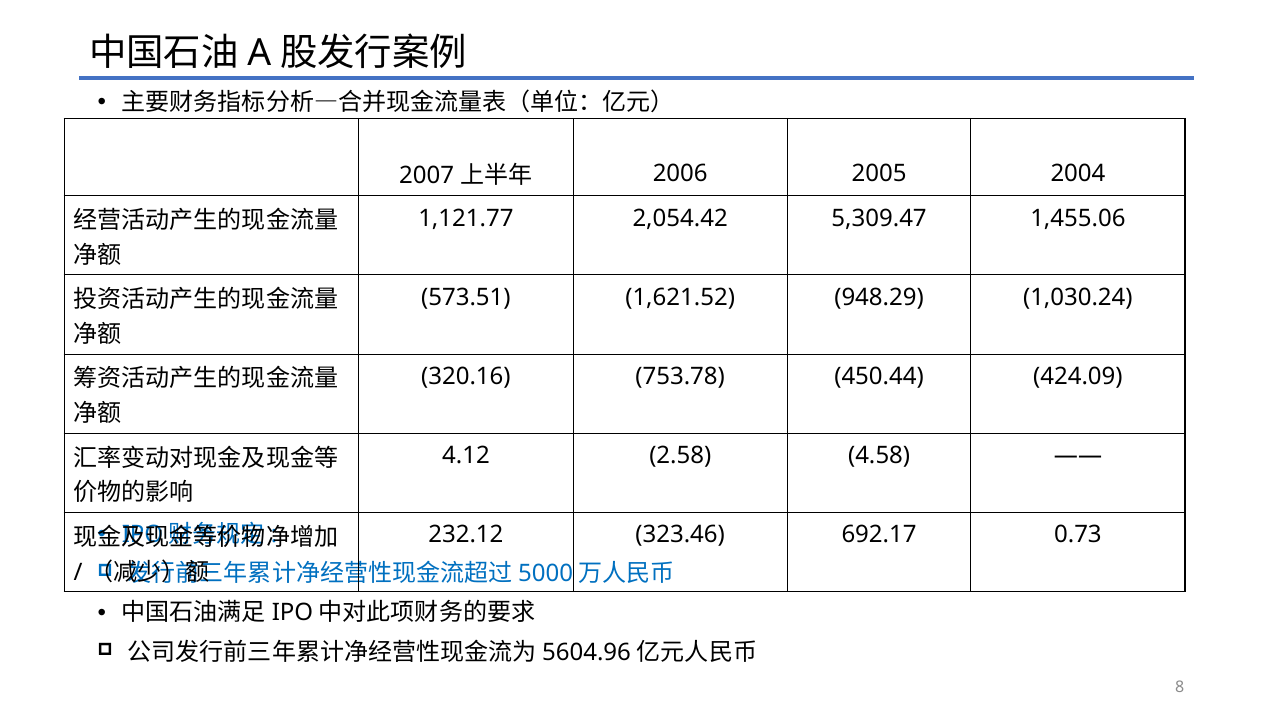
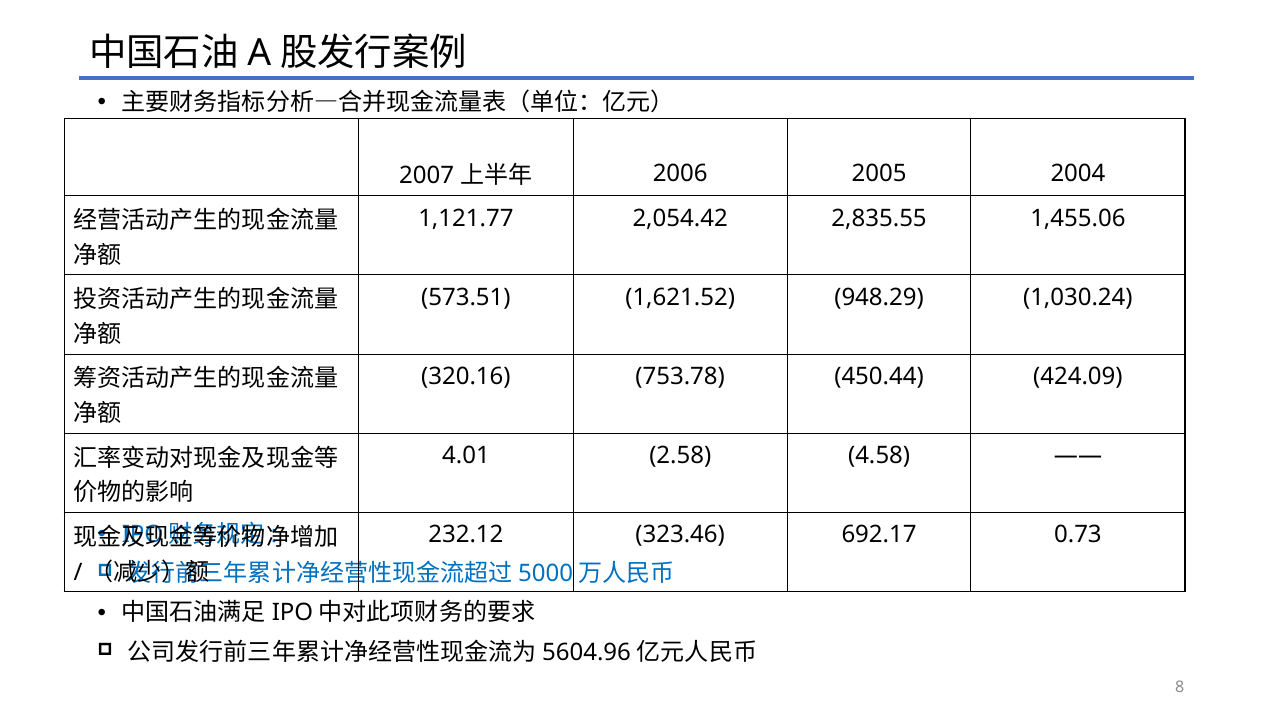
5,309.47: 5,309.47 -> 2,835.55
4.12: 4.12 -> 4.01
